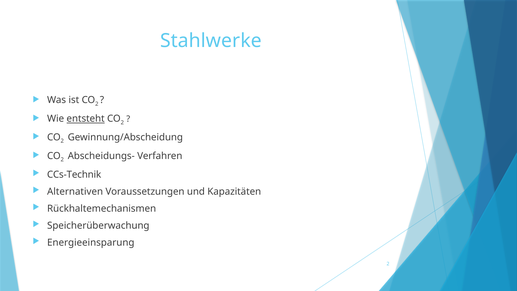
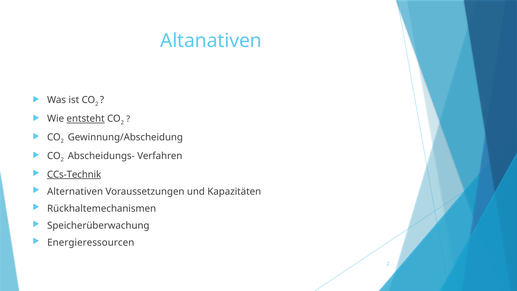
Stahlwerke: Stahlwerke -> Altanativen
CCs-Technik underline: none -> present
Energieeinsparung: Energieeinsparung -> Energieressourcen
